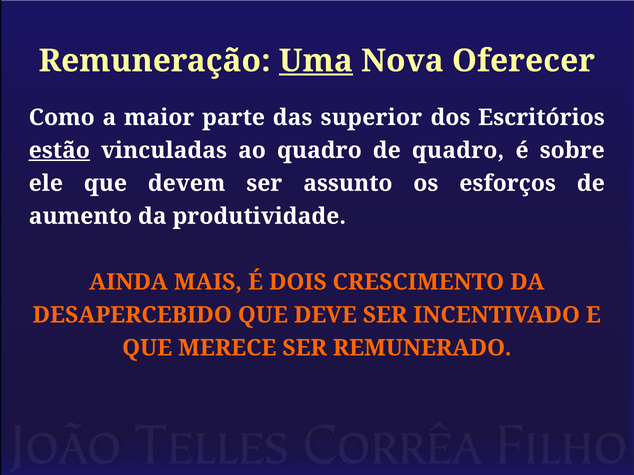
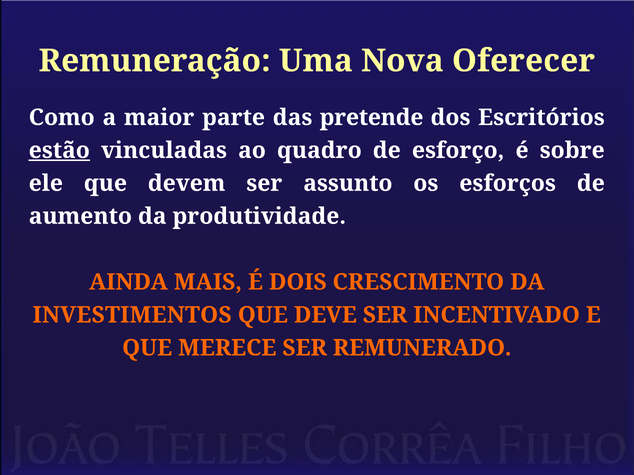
Uma underline: present -> none
superior: superior -> pretende
de quadro: quadro -> esforço
DESAPERCEBIDO: DESAPERCEBIDO -> INVESTIMENTOS
